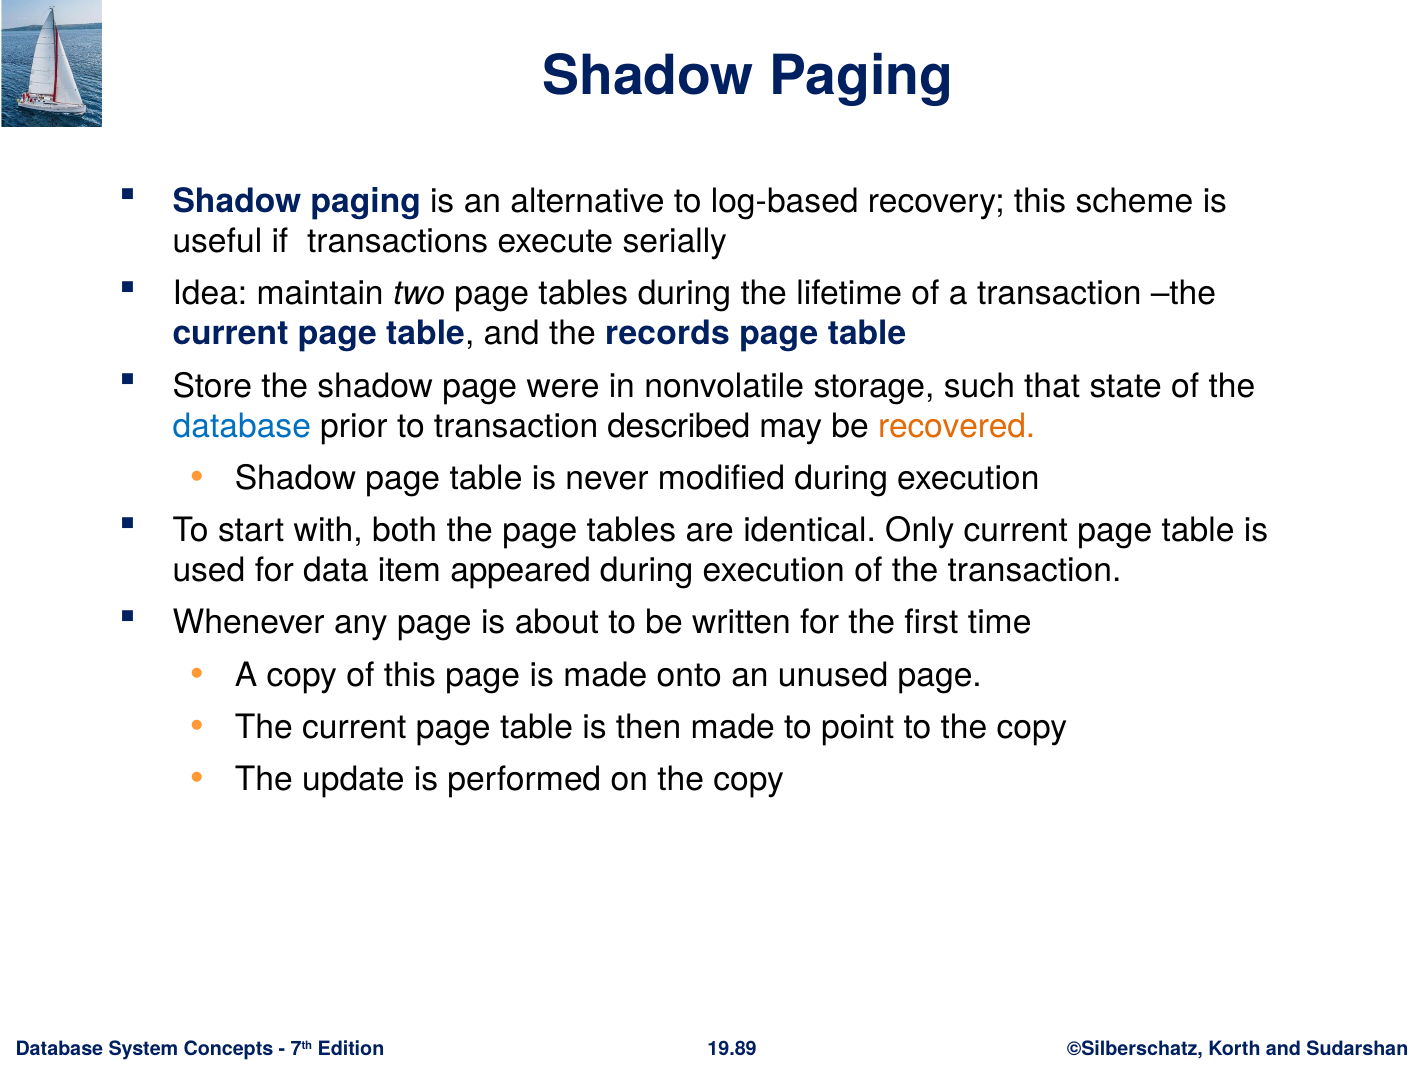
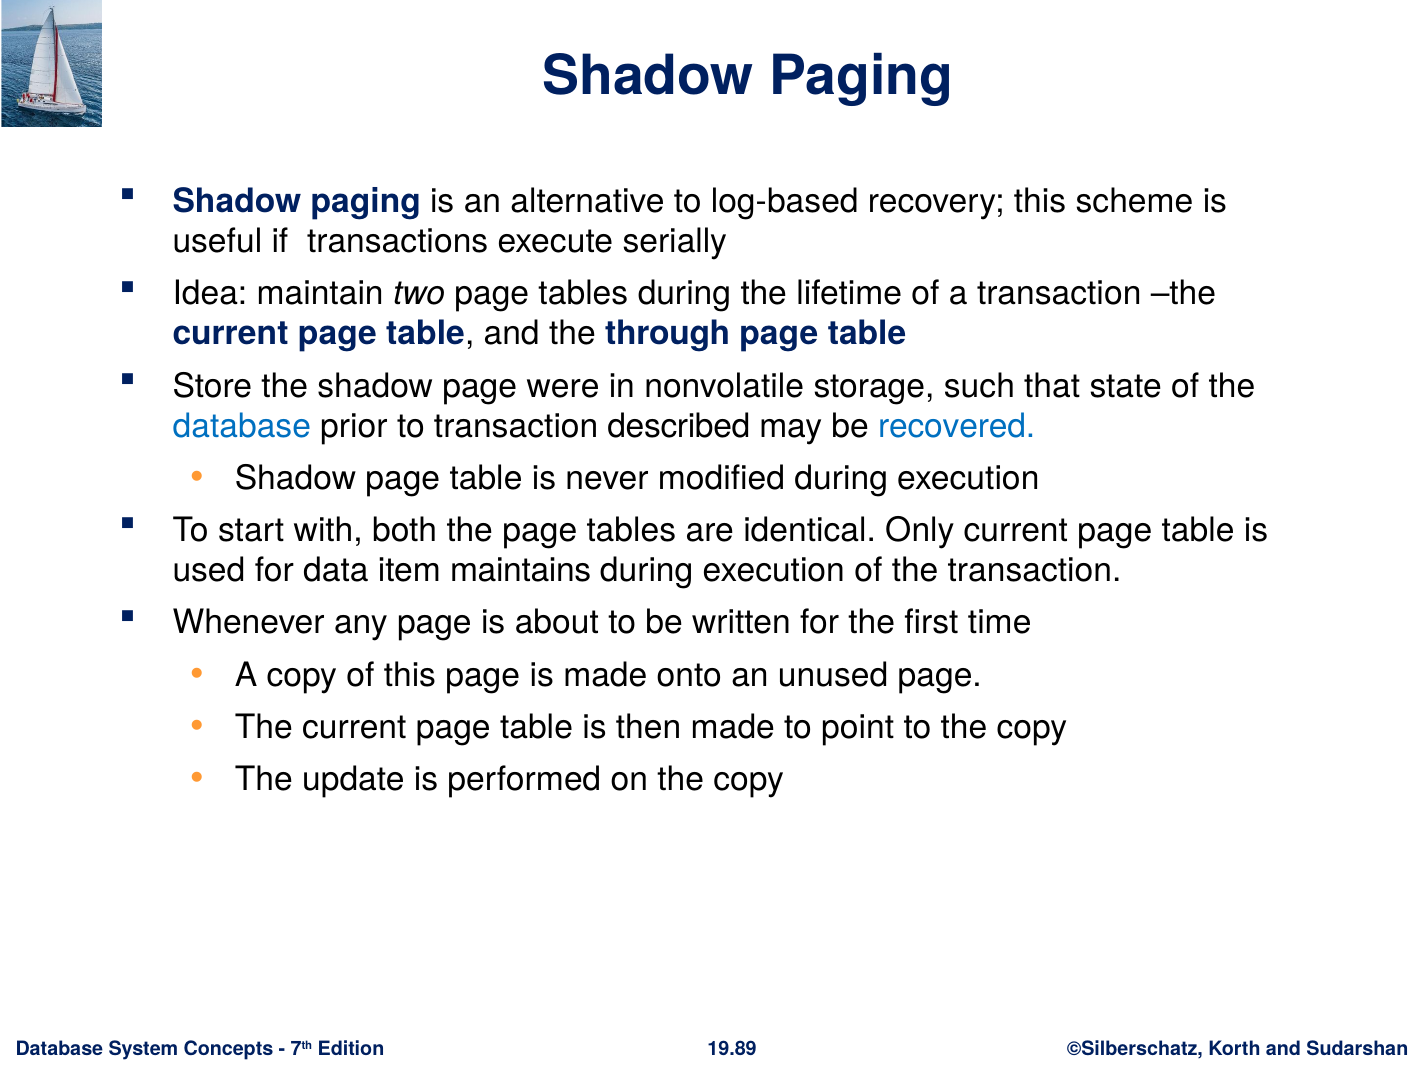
records: records -> through
recovered colour: orange -> blue
appeared: appeared -> maintains
